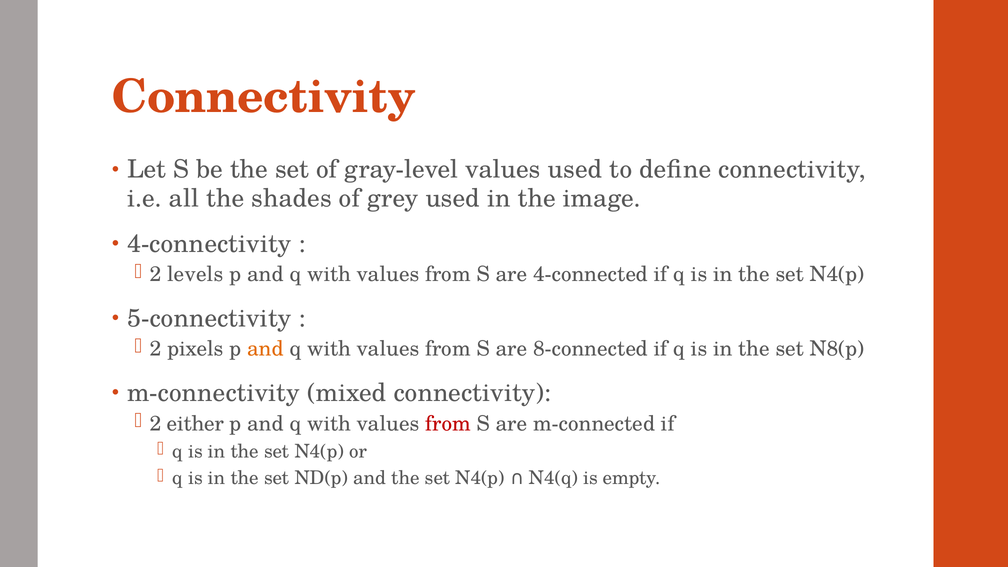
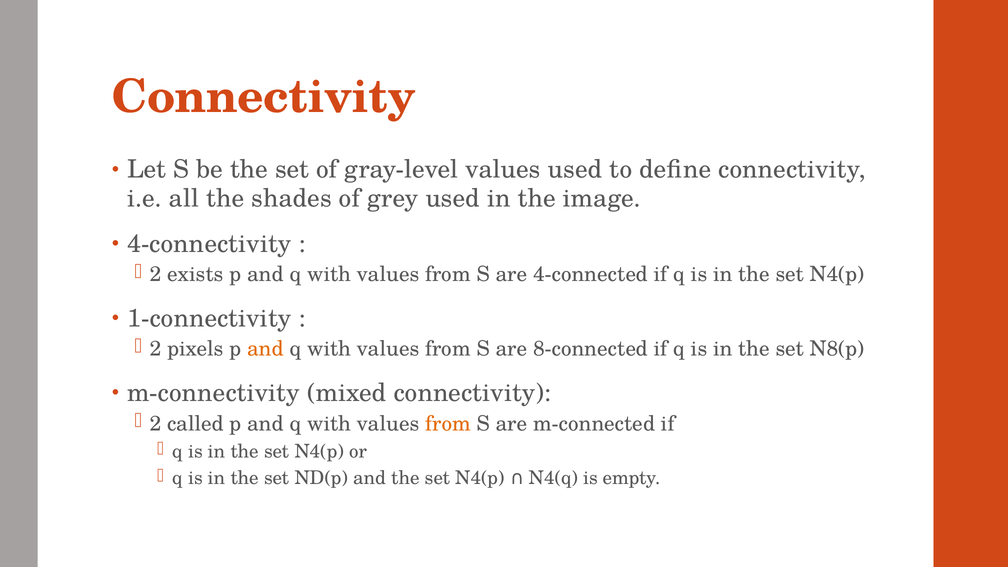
levels: levels -> exists
5-connectivity: 5-connectivity -> 1-connectivity
either: either -> called
from at (448, 424) colour: red -> orange
